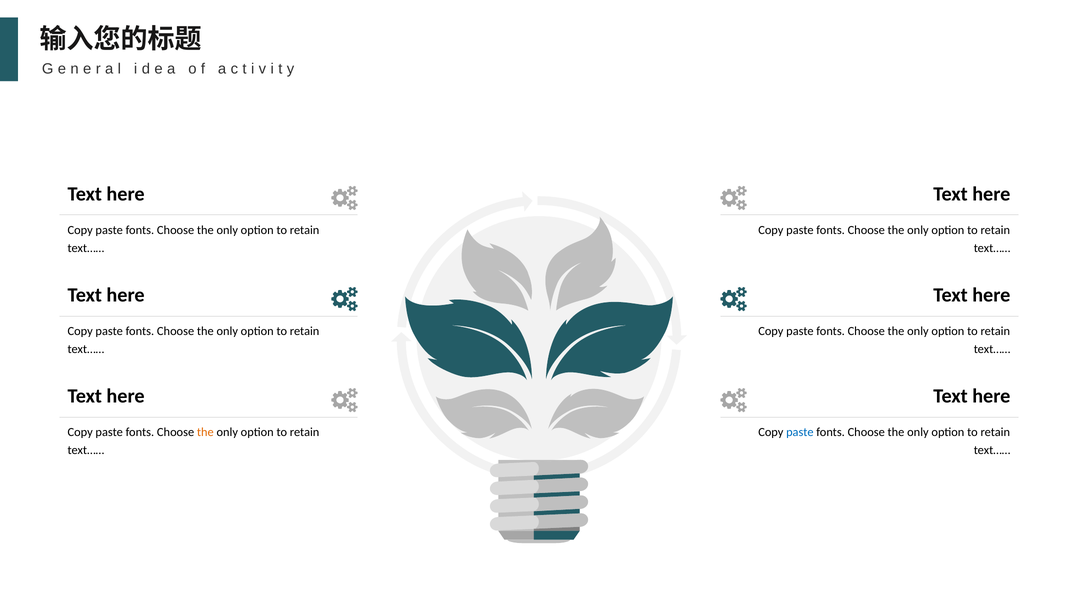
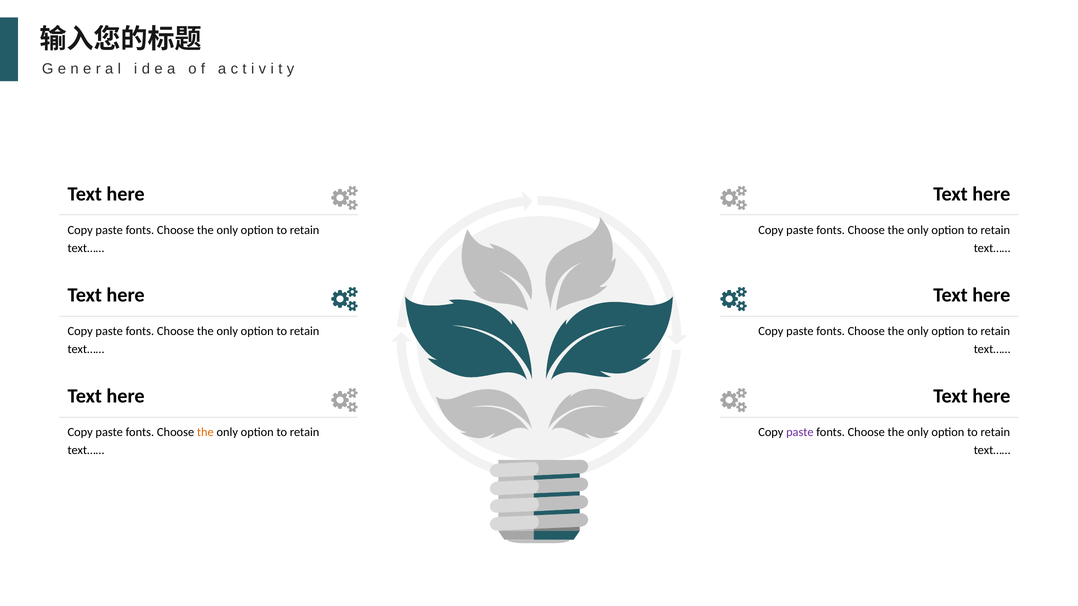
paste at (800, 433) colour: blue -> purple
